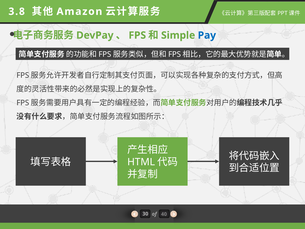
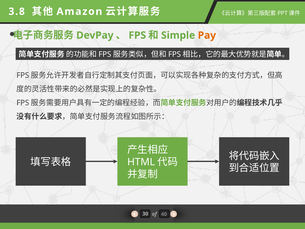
Pay colour: blue -> orange
